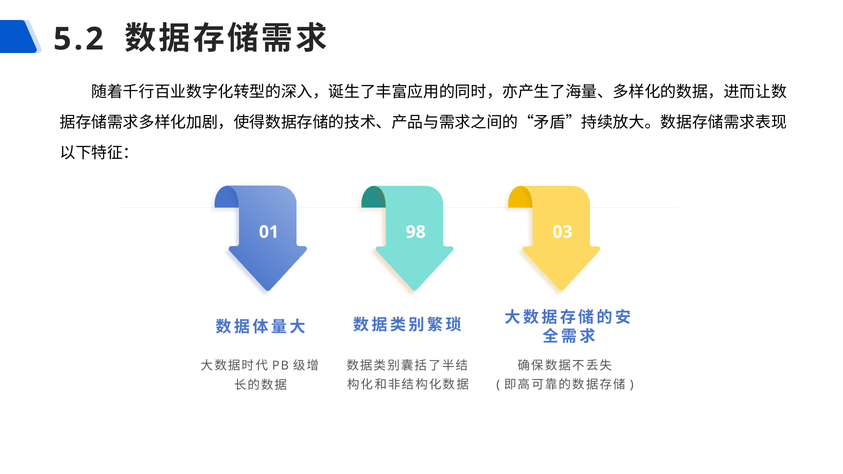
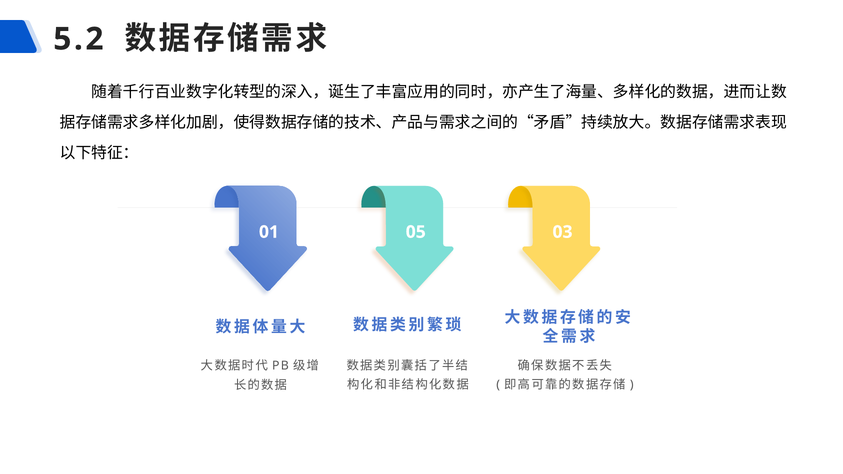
98: 98 -> 05
